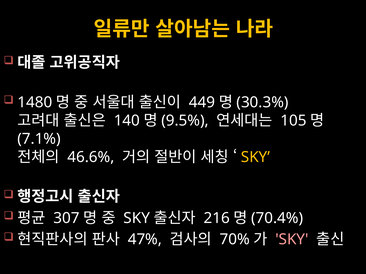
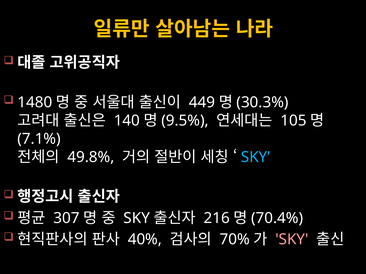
46.6%: 46.6% -> 49.8%
SKY at (255, 157) colour: yellow -> light blue
47%: 47% -> 40%
